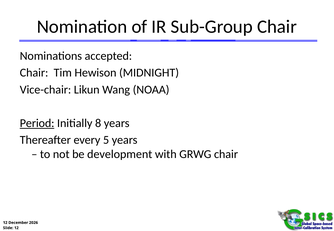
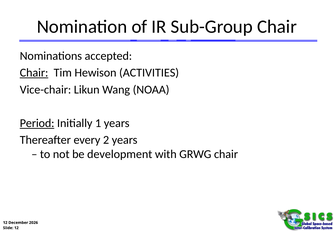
Chair at (34, 73) underline: none -> present
MIDNIGHT: MIDNIGHT -> ACTIVITIES
8: 8 -> 1
5: 5 -> 2
